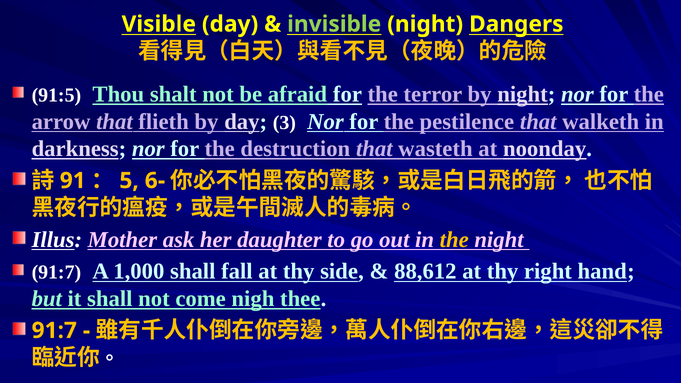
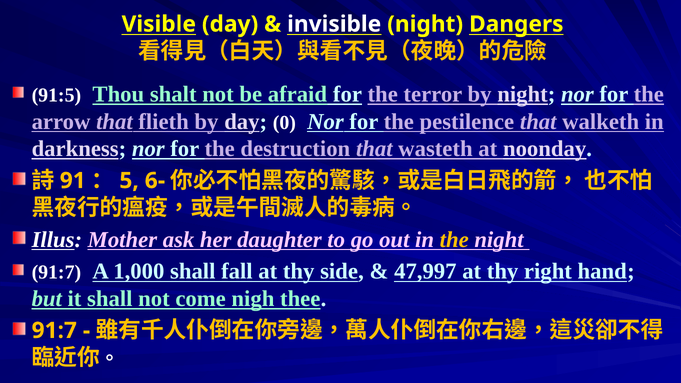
invisible colour: light green -> white
3: 3 -> 0
88,612: 88,612 -> 47,997
